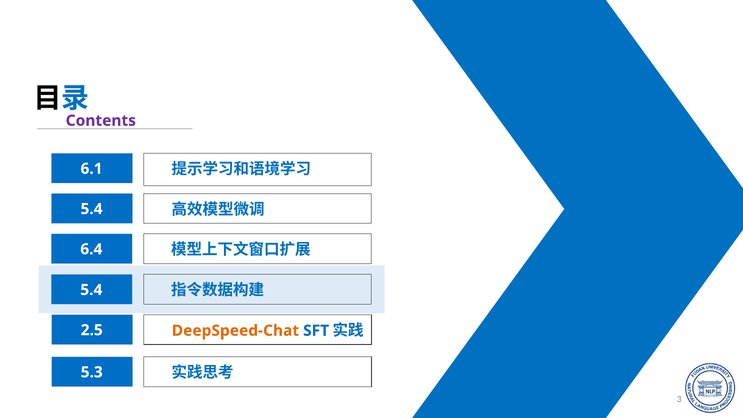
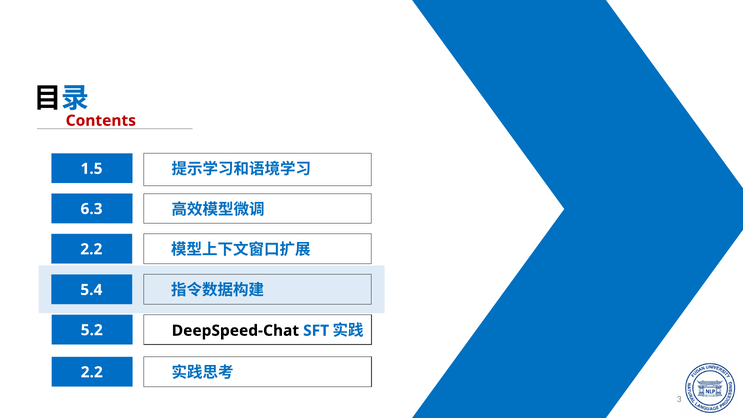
Contents colour: purple -> red
6.1: 6.1 -> 1.5
5.4 at (92, 209): 5.4 -> 6.3
6.4 at (91, 249): 6.4 -> 2.2
2.5: 2.5 -> 5.2
DeepSpeed-Chat colour: orange -> black
5.3 at (92, 372): 5.3 -> 2.2
